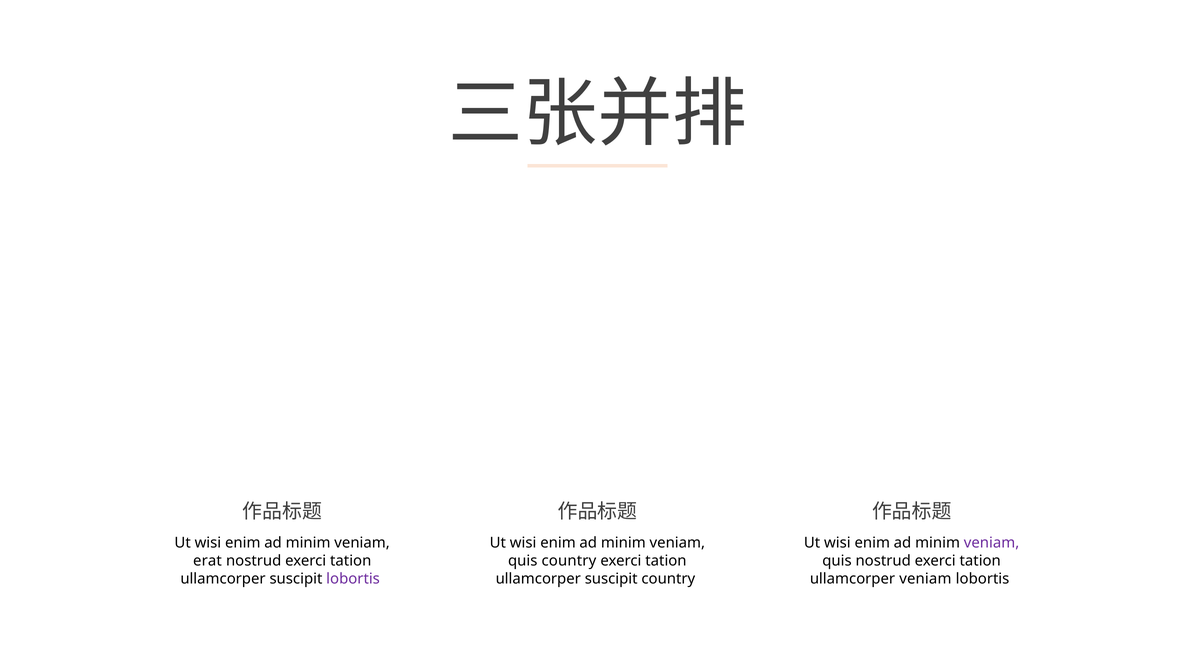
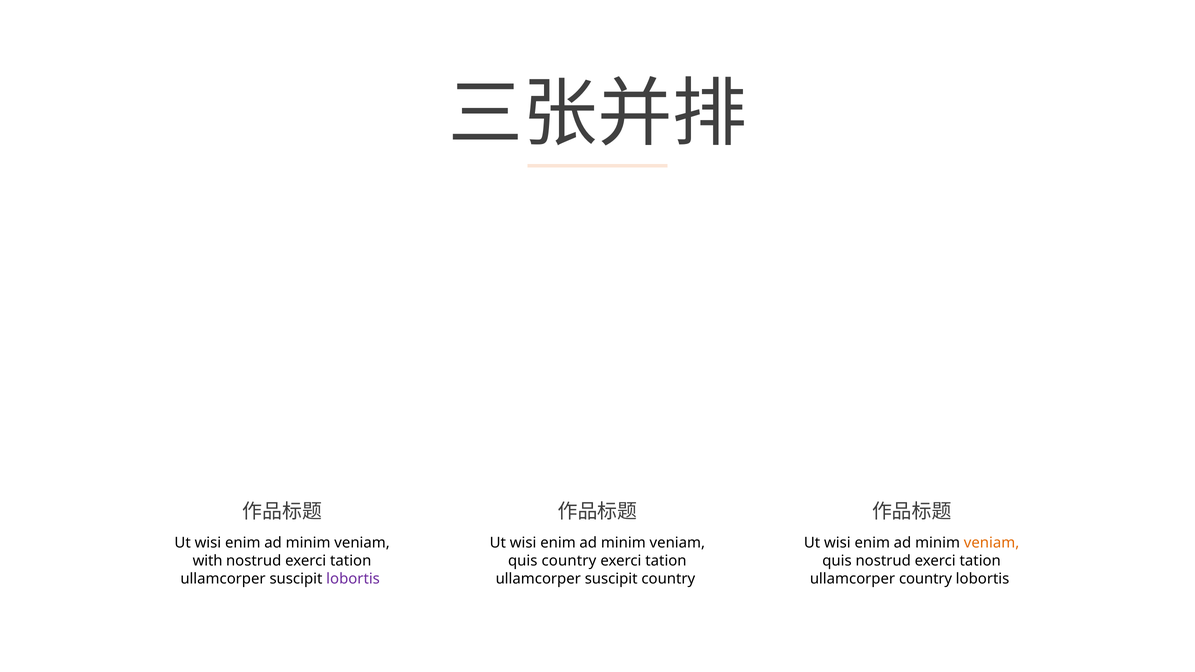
veniam at (992, 543) colour: purple -> orange
erat: erat -> with
ullamcorper veniam: veniam -> country
